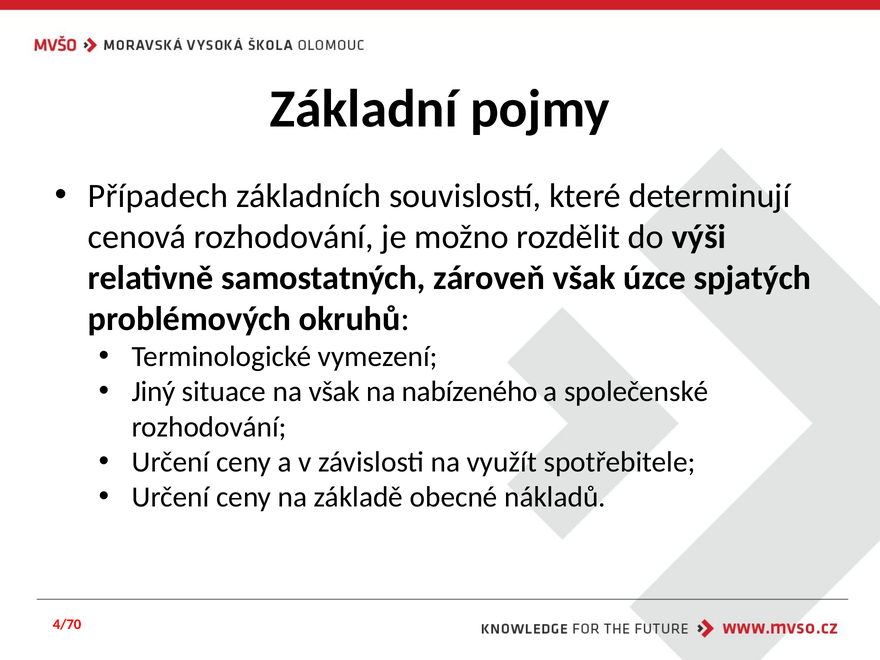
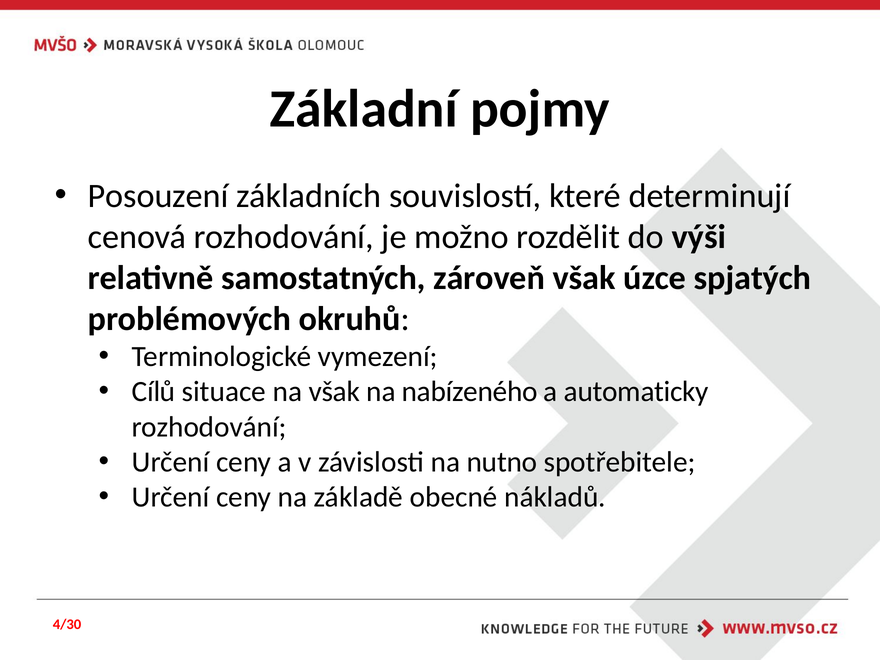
Případech: Případech -> Posouzení
Jiný: Jiný -> Cílů
společenské: společenské -> automaticky
využít: využít -> nutno
4/70: 4/70 -> 4/30
